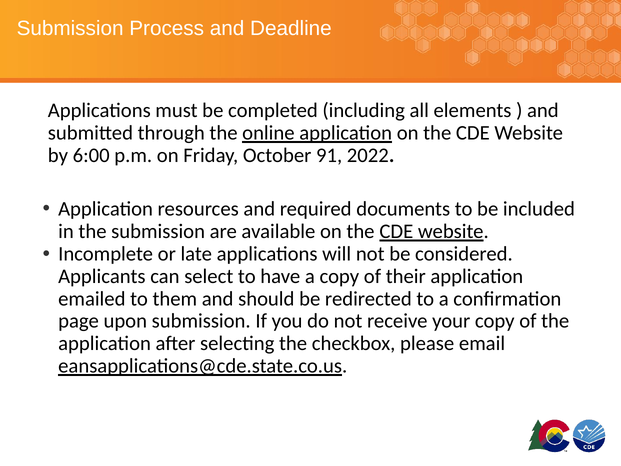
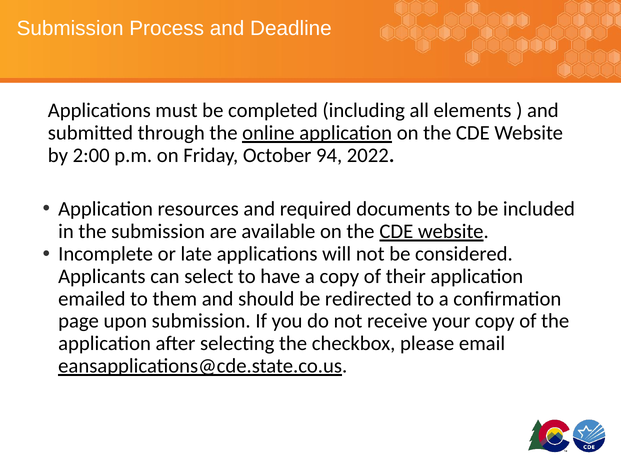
6:00: 6:00 -> 2:00
91: 91 -> 94
